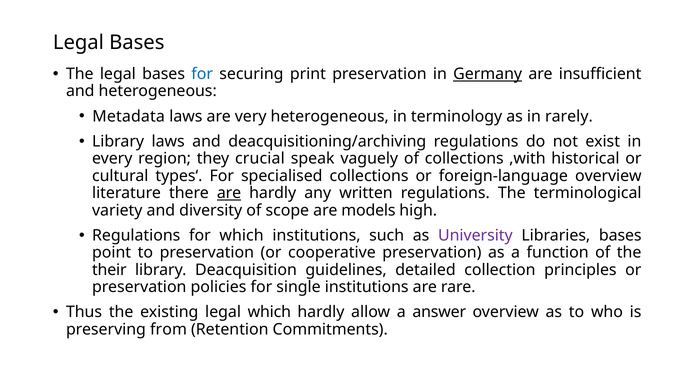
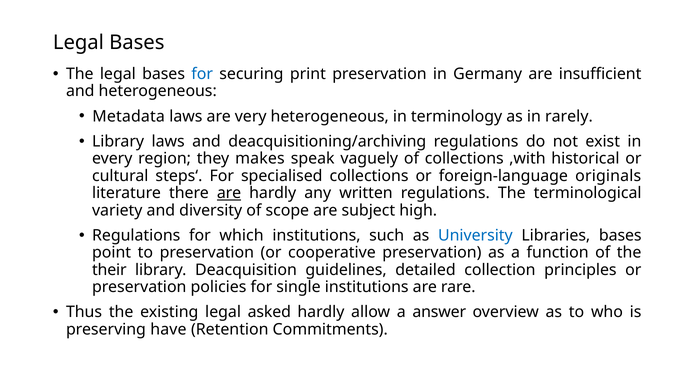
Germany underline: present -> none
crucial: crucial -> makes
types‘: types‘ -> steps‘
foreign-language overview: overview -> originals
models: models -> subject
University colour: purple -> blue
legal which: which -> asked
from: from -> have
